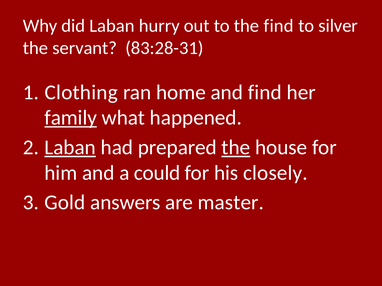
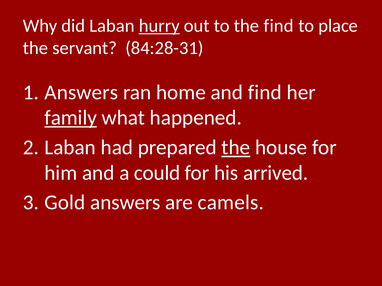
hurry underline: none -> present
silver: silver -> place
83:28-31: 83:28-31 -> 84:28-31
Clothing at (81, 93): Clothing -> Answers
Laban at (70, 148) underline: present -> none
closely: closely -> arrived
master: master -> camels
